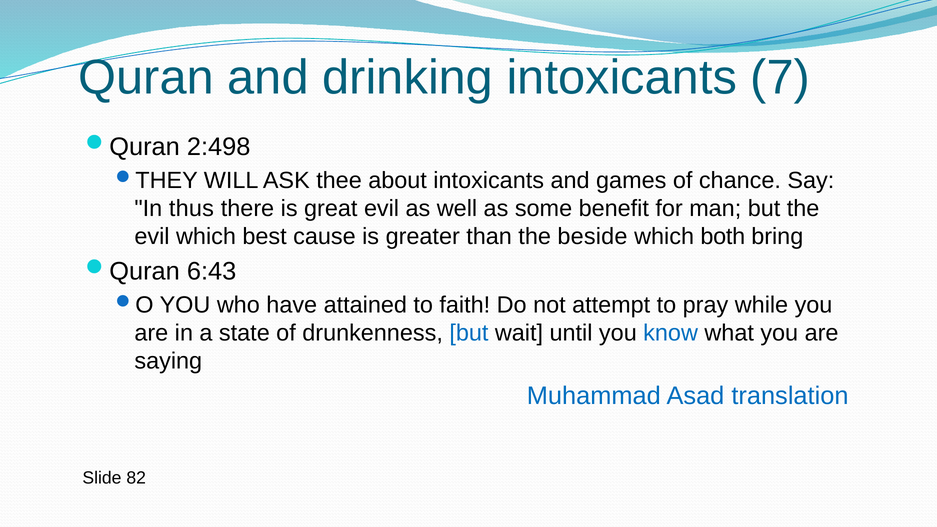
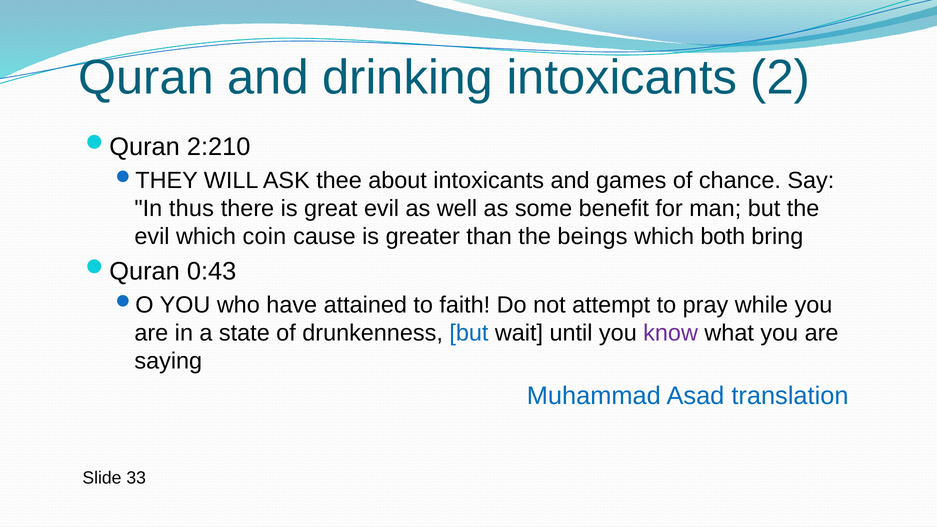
7: 7 -> 2
2:498: 2:498 -> 2:210
best: best -> coin
beside: beside -> beings
6:43: 6:43 -> 0:43
know colour: blue -> purple
82: 82 -> 33
